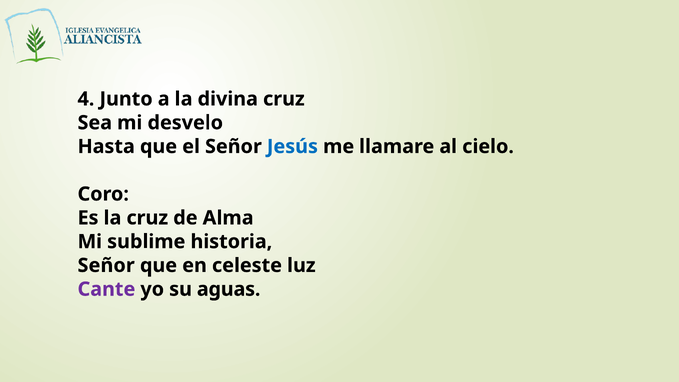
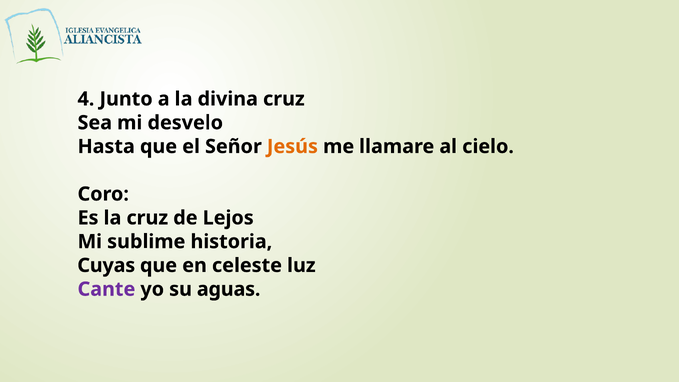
Jesús colour: blue -> orange
Alma: Alma -> Lejos
Señor at (106, 265): Señor -> Cuyas
